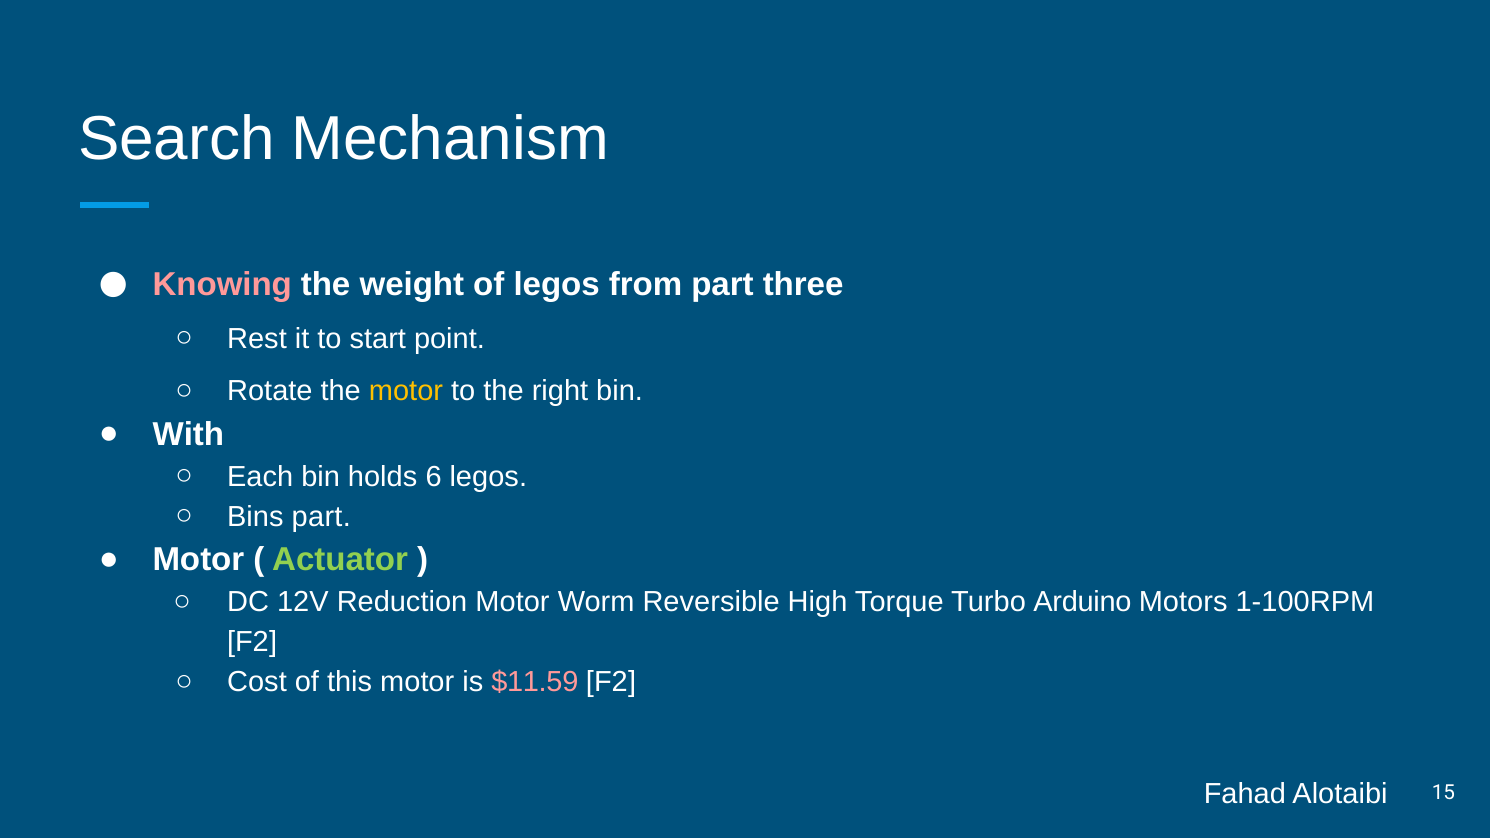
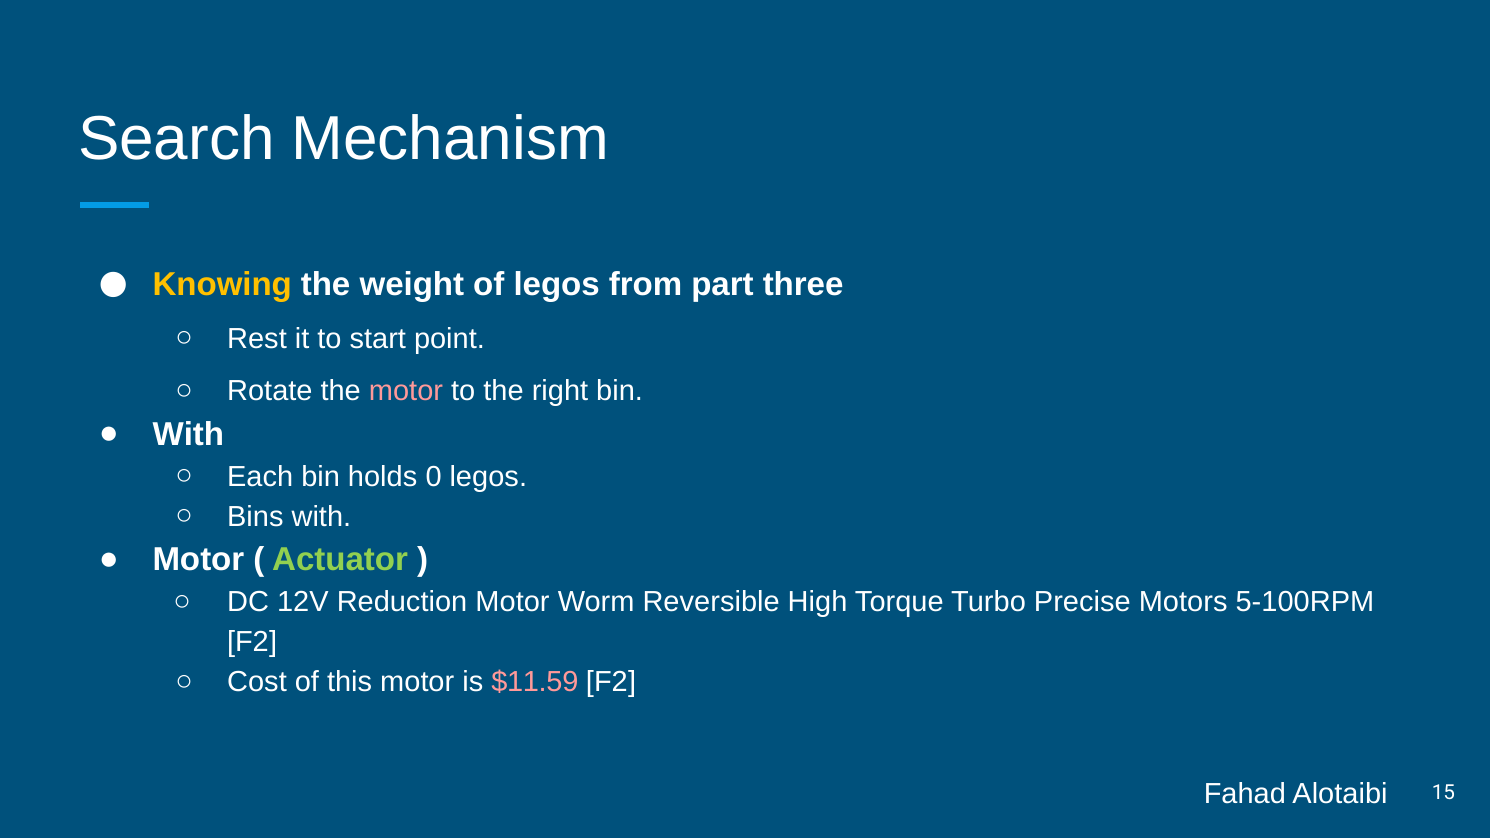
Knowing colour: pink -> yellow
motor at (406, 391) colour: yellow -> pink
6: 6 -> 0
Bins part: part -> with
Arduino: Arduino -> Precise
1-100RPM: 1-100RPM -> 5-100RPM
